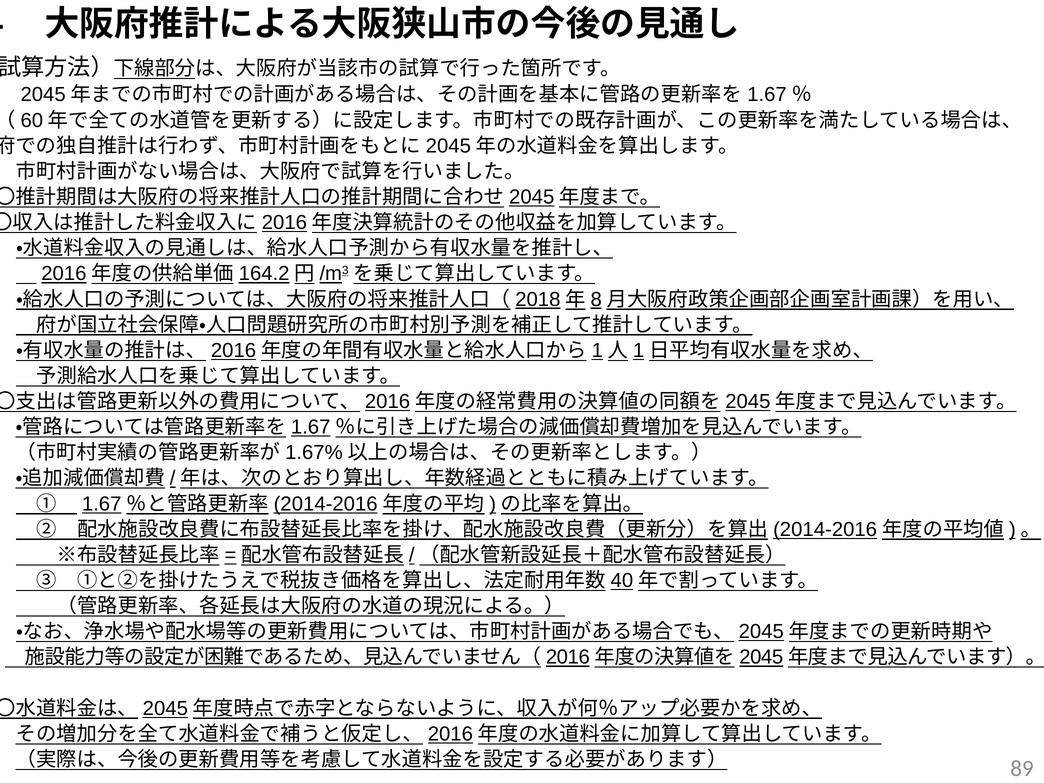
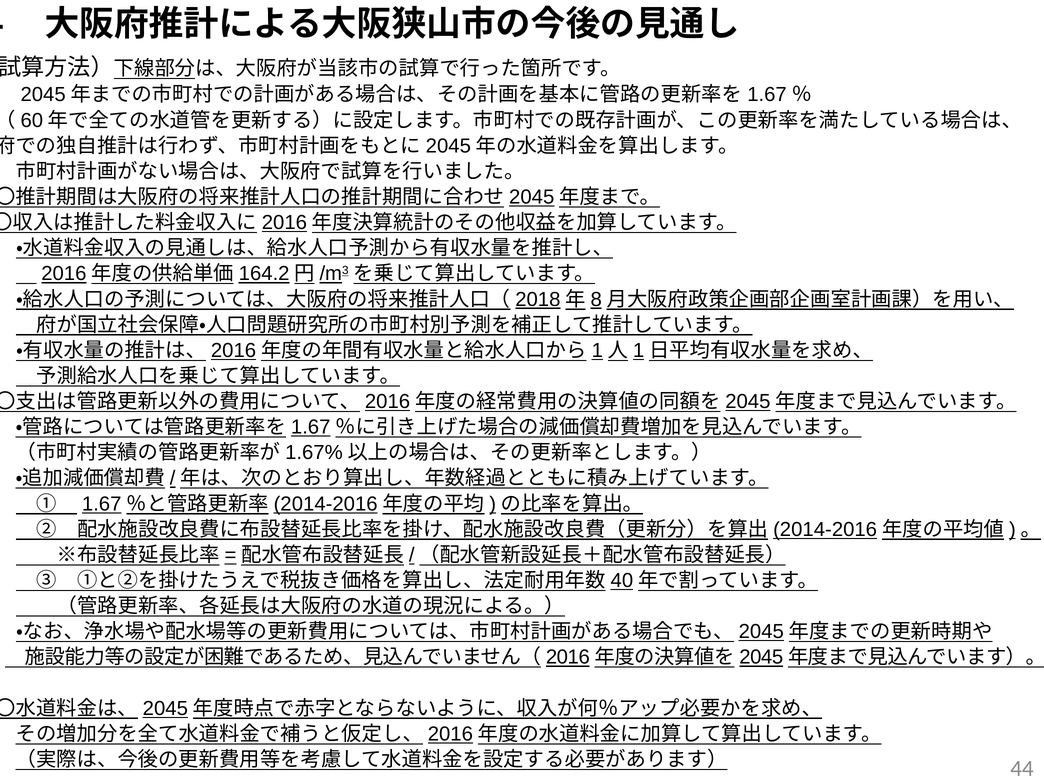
89: 89 -> 44
